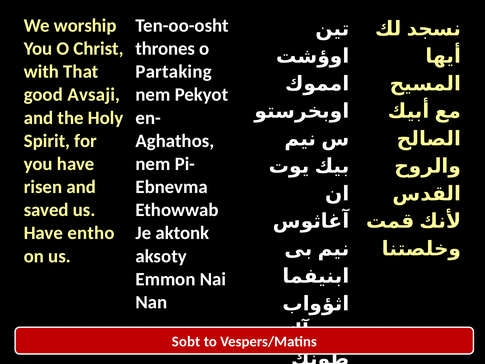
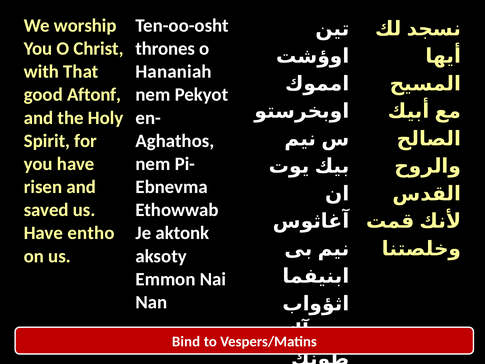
Partaking: Partaking -> Hananiah
Avsaji: Avsaji -> Aftonf
Sobt: Sobt -> Bind
